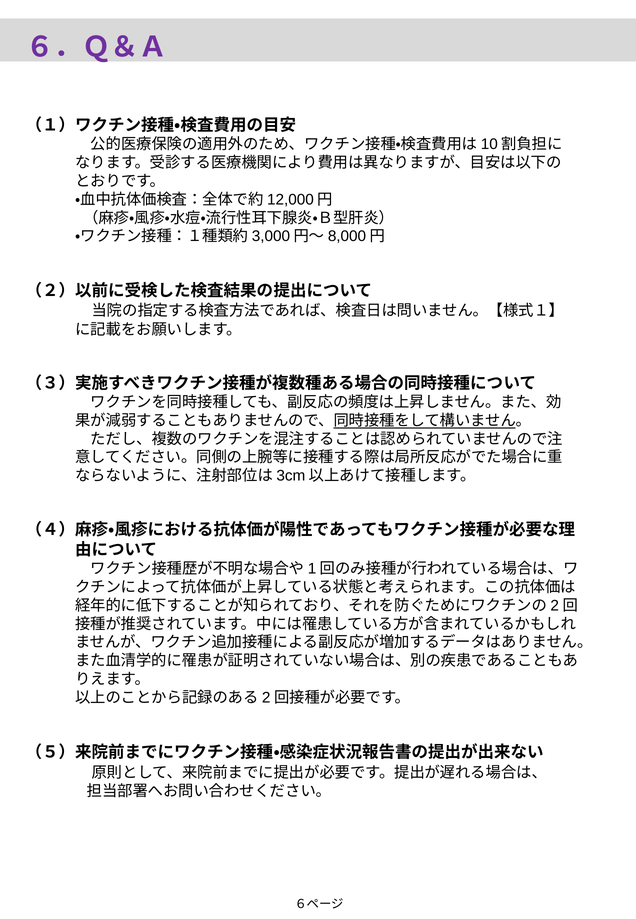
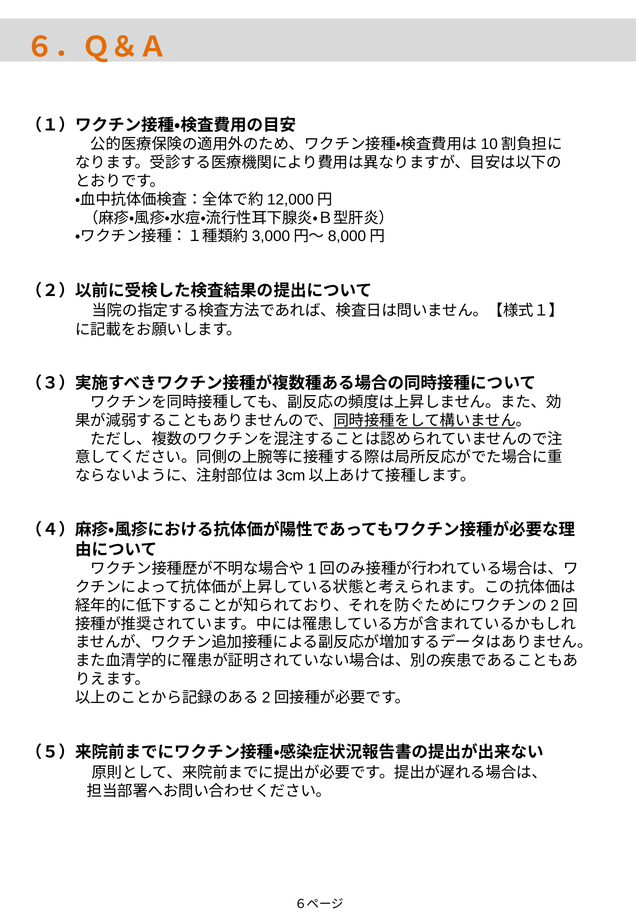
６．Ｑ＆Ａ colour: purple -> orange
